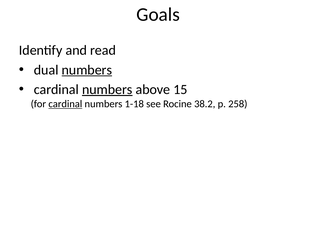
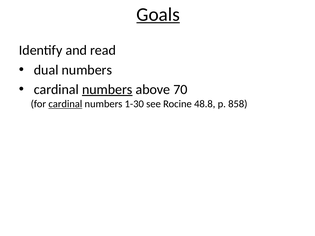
Goals underline: none -> present
numbers at (87, 70) underline: present -> none
15: 15 -> 70
1-18: 1-18 -> 1-30
38.2: 38.2 -> 48.8
258: 258 -> 858
